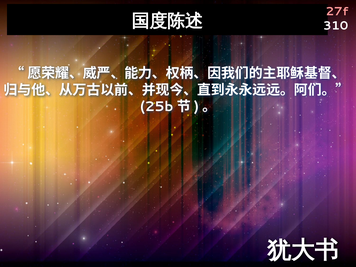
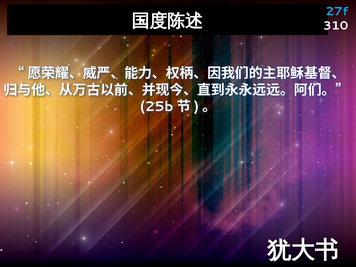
27f colour: pink -> light blue
